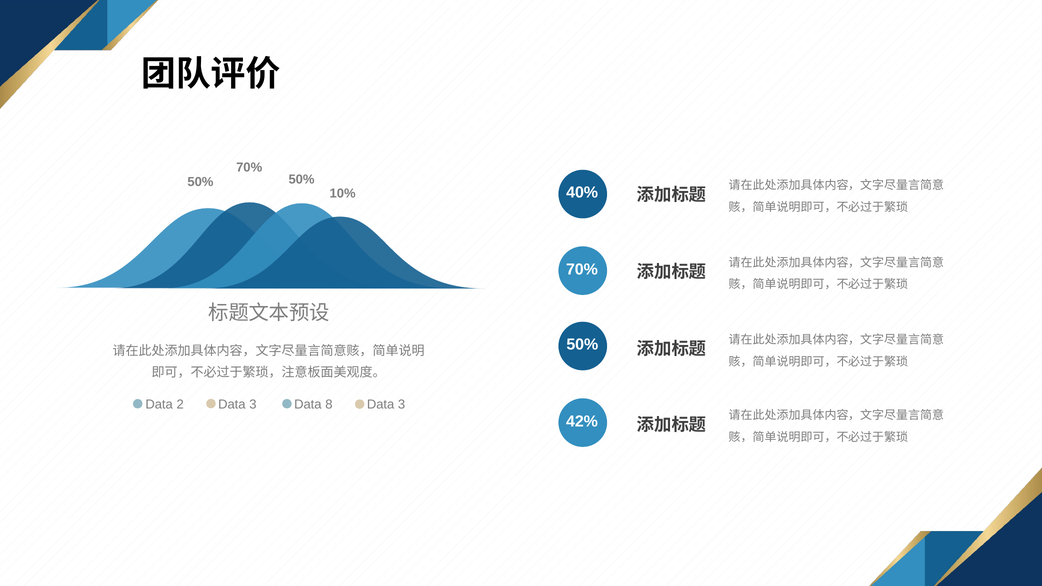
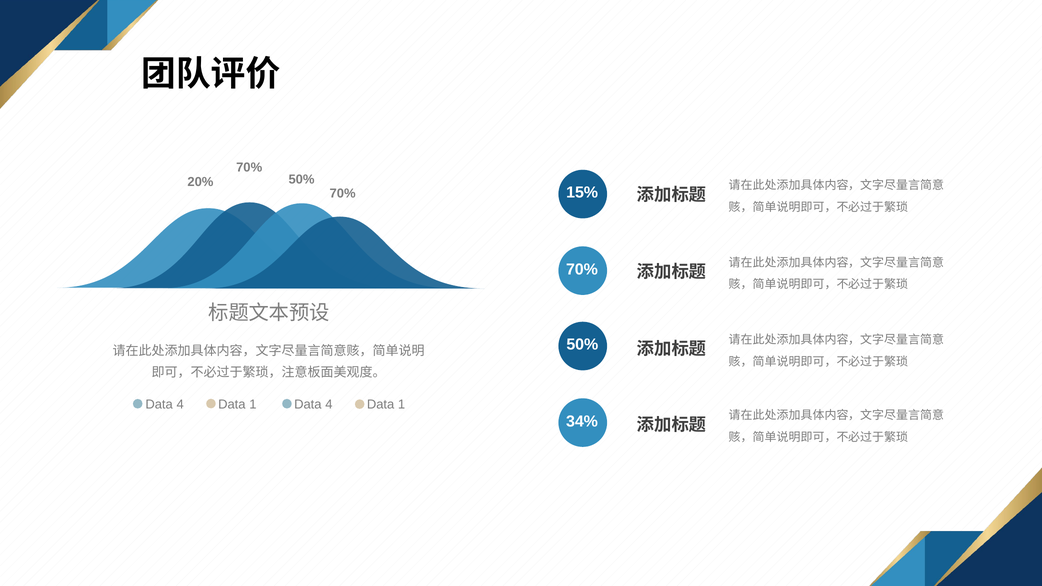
50% at (200, 182): 50% -> 20%
40%: 40% -> 15%
10% at (343, 194): 10% -> 70%
2 at (180, 404): 2 -> 4
3 at (253, 405): 3 -> 1
8 at (329, 405): 8 -> 4
3 at (402, 405): 3 -> 1
42%: 42% -> 34%
